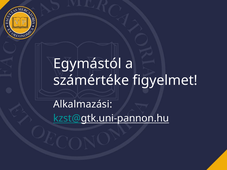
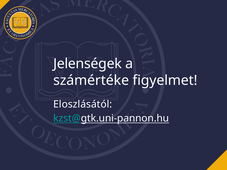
Egymástól: Egymástól -> Jelenségek
Alkalmazási: Alkalmazási -> Eloszlásától
